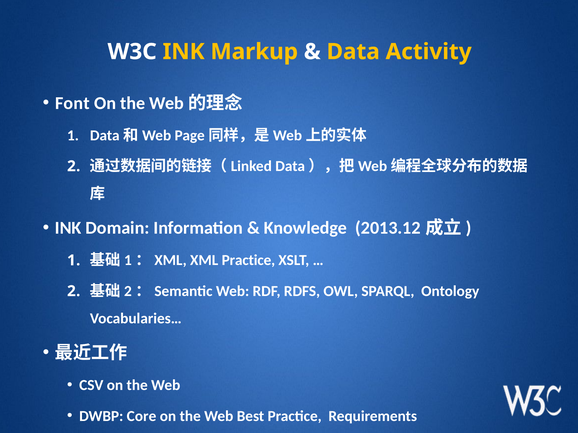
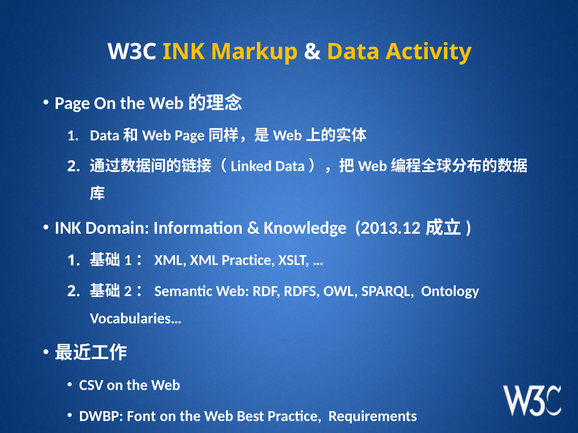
Font: Font -> Page
Core: Core -> Font
